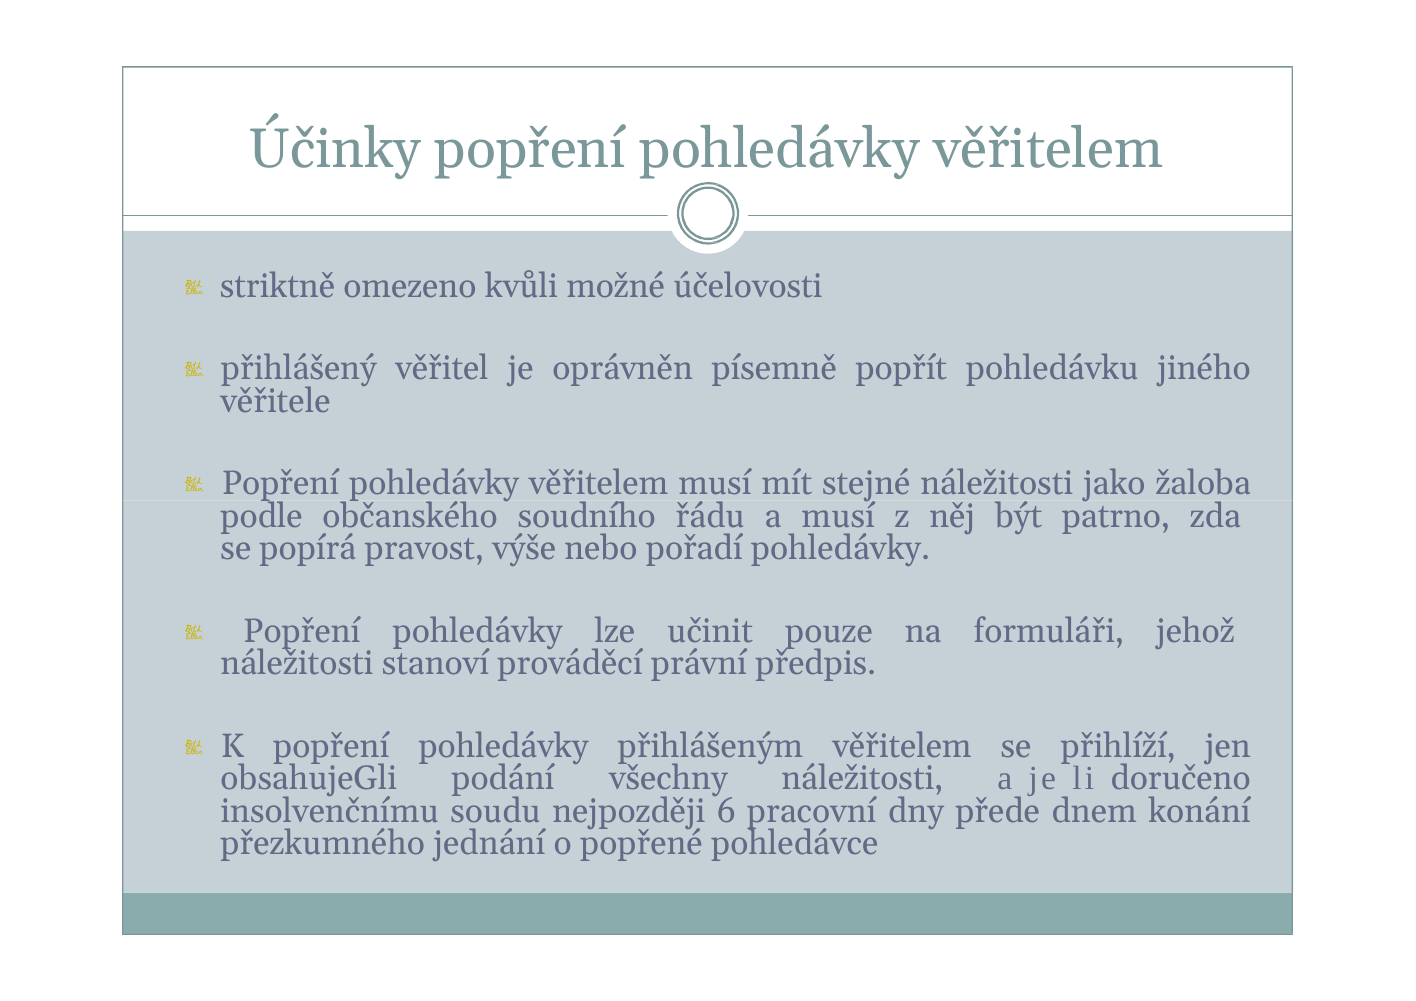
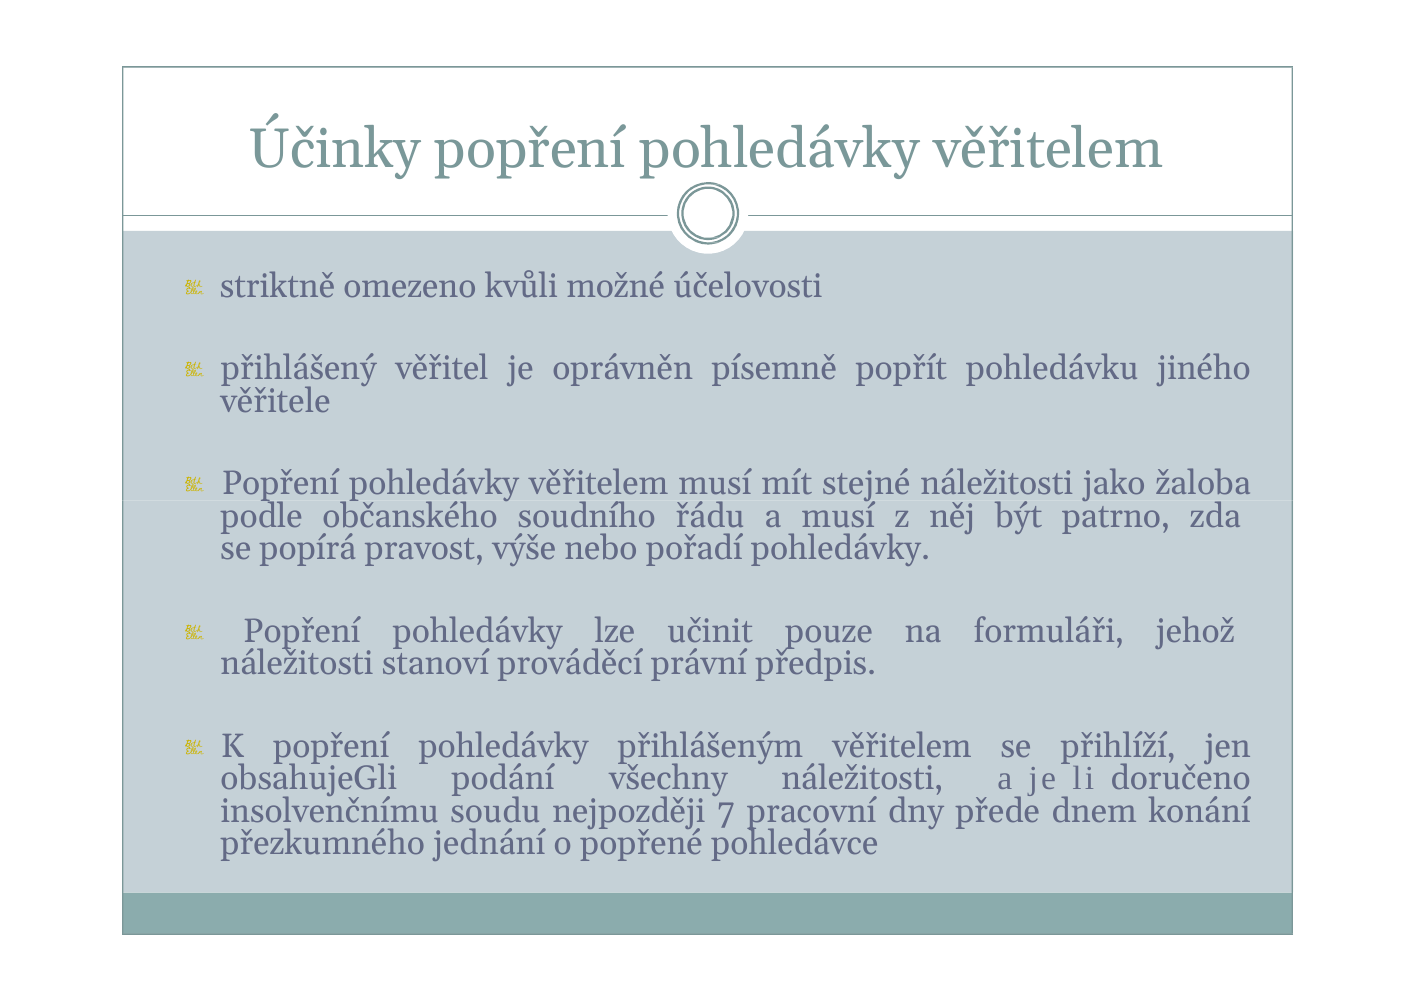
6: 6 -> 7
